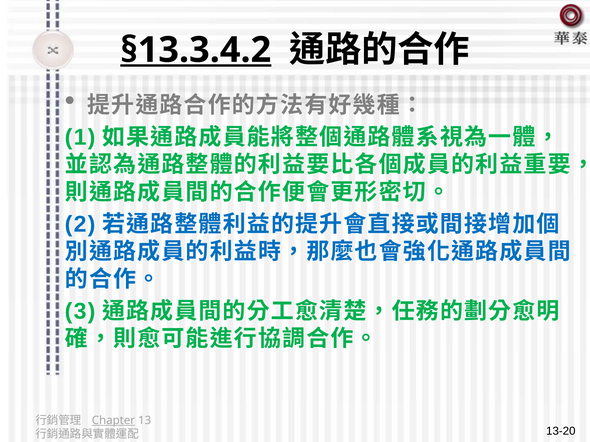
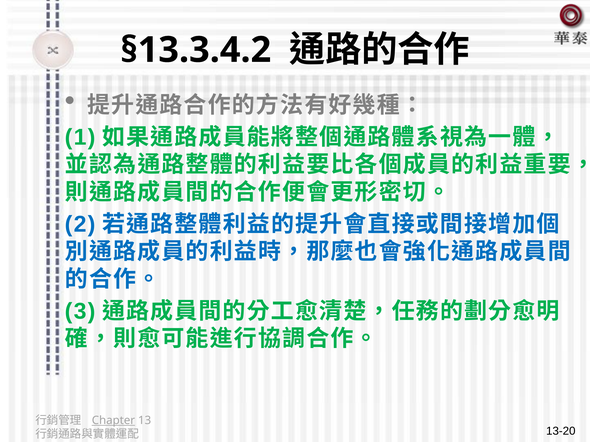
§13.3.4.2 underline: present -> none
